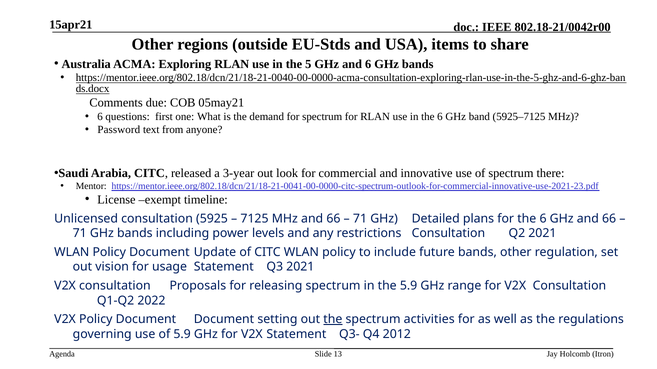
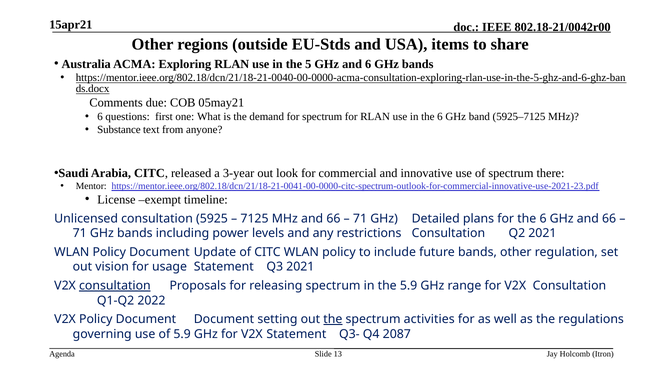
Password: Password -> Substance
consultation at (115, 286) underline: none -> present
2012: 2012 -> 2087
